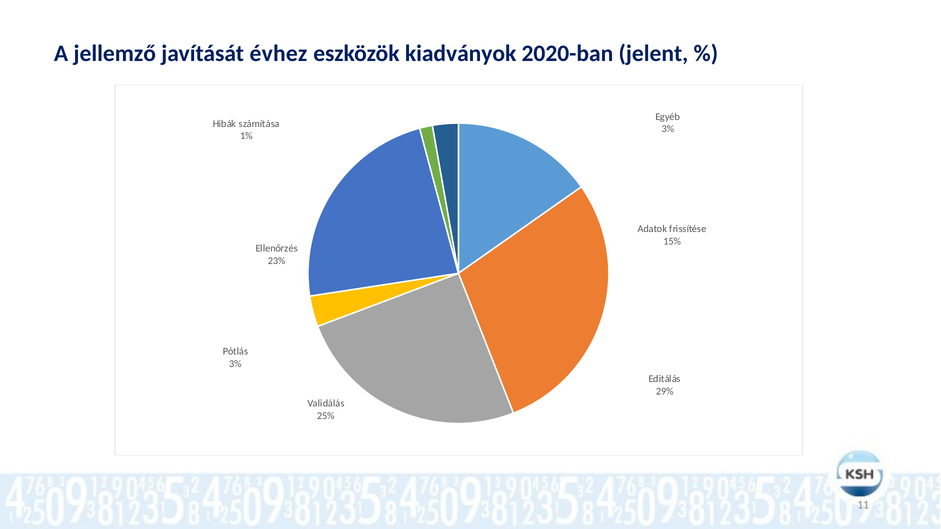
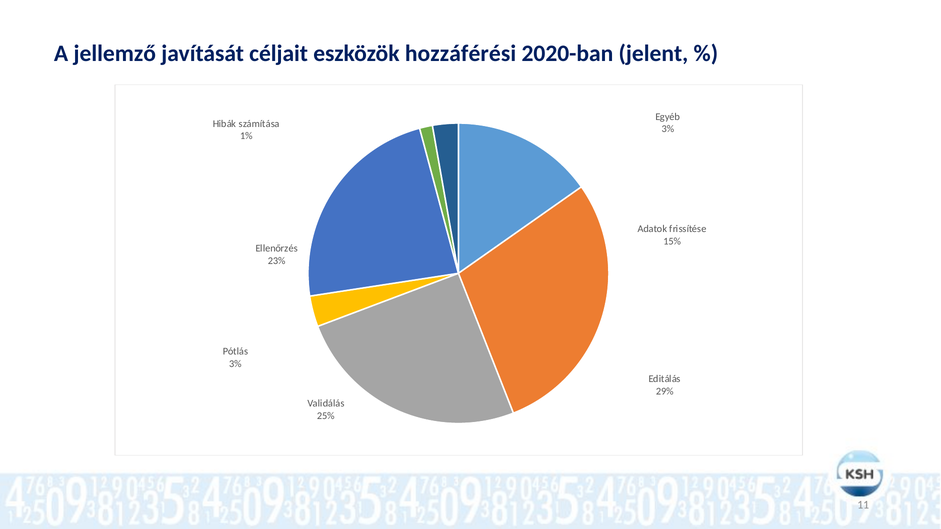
évhez: évhez -> céljait
kiadványok: kiadványok -> hozzáférési
